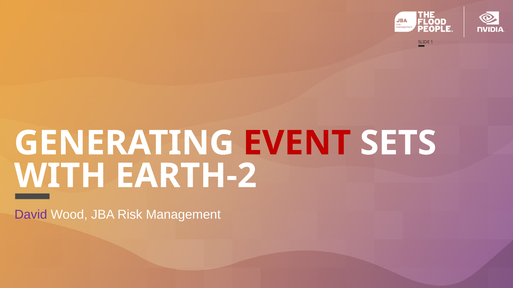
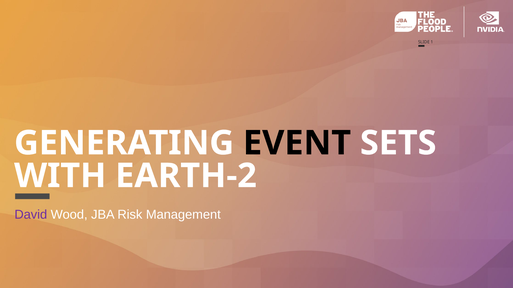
EVENT colour: red -> black
